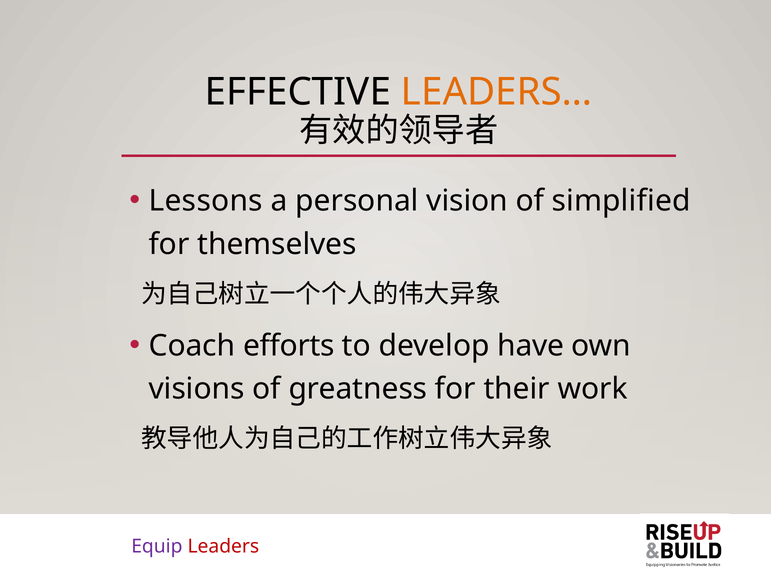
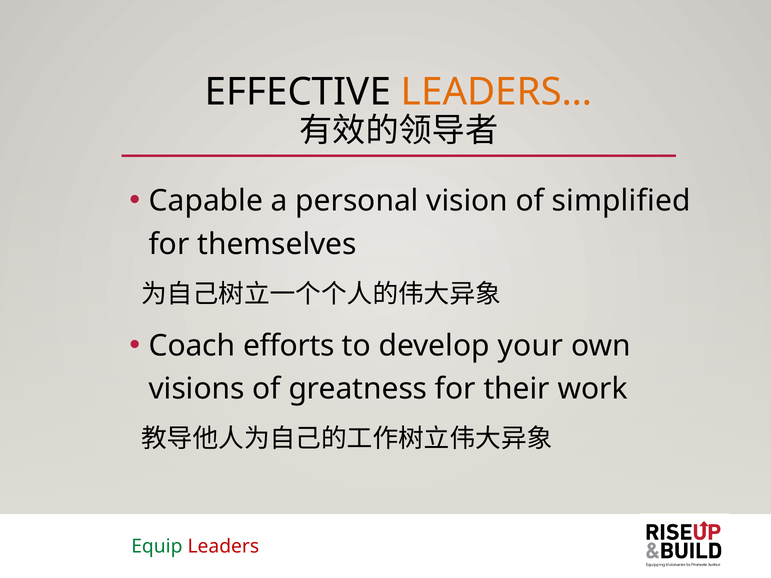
Lessons: Lessons -> Capable
have: have -> your
Equip colour: purple -> green
